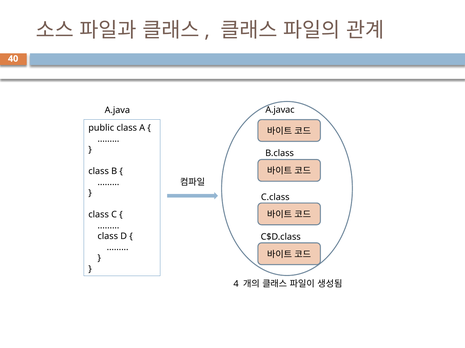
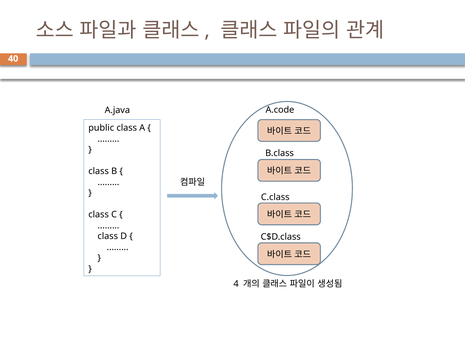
A.javac: A.javac -> A.code
